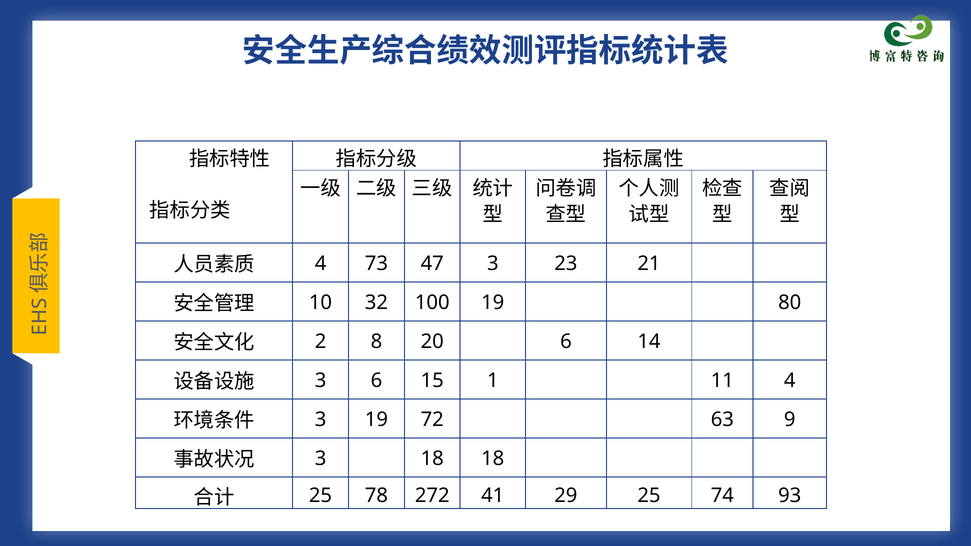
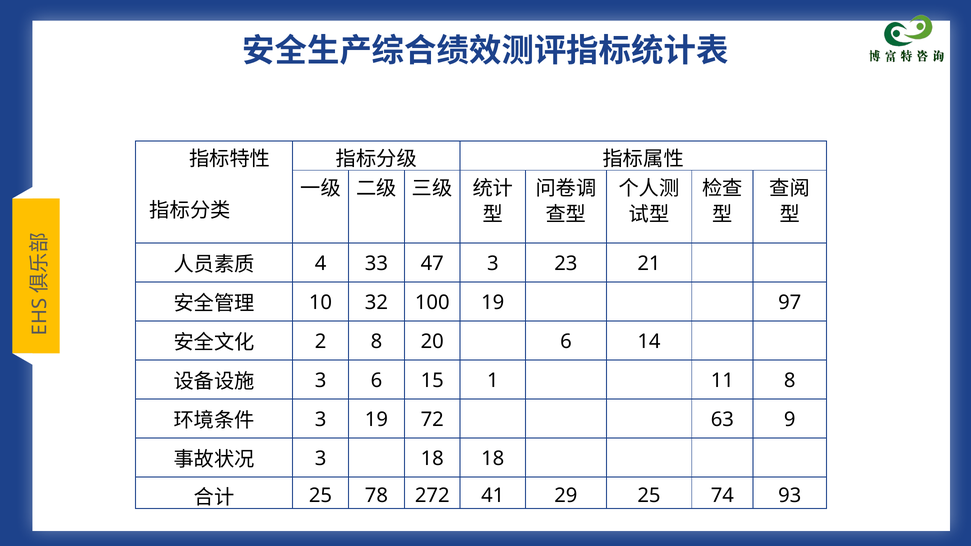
73: 73 -> 33
80: 80 -> 97
11 4: 4 -> 8
